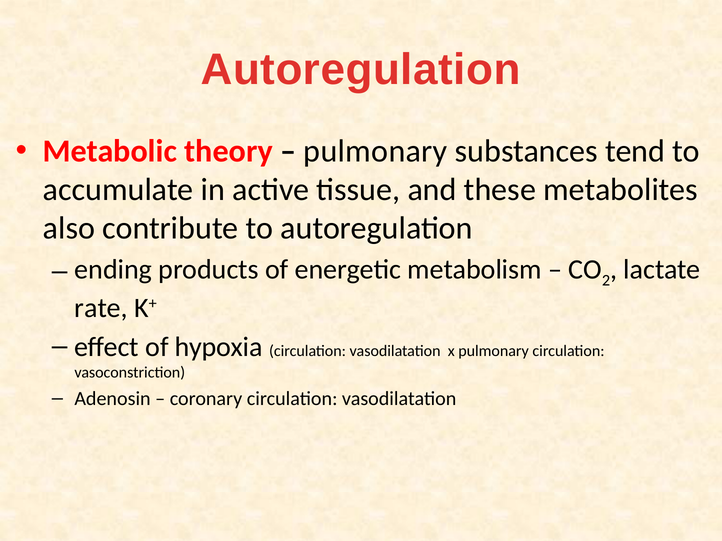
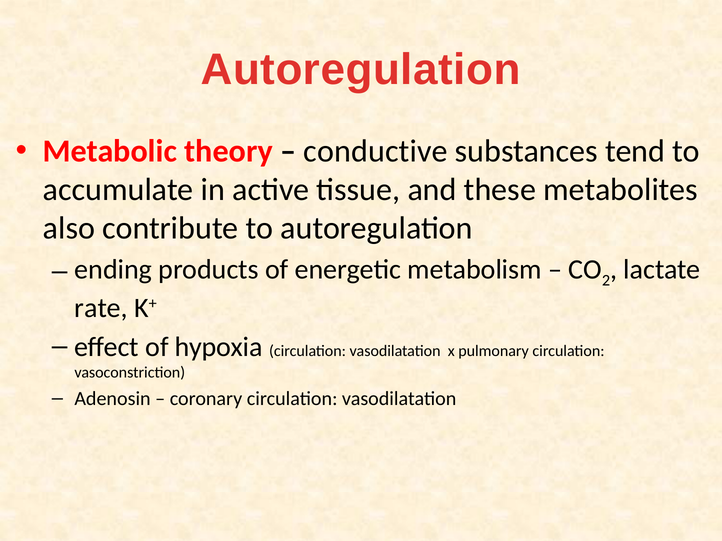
pulmonary at (375, 151): pulmonary -> conductive
